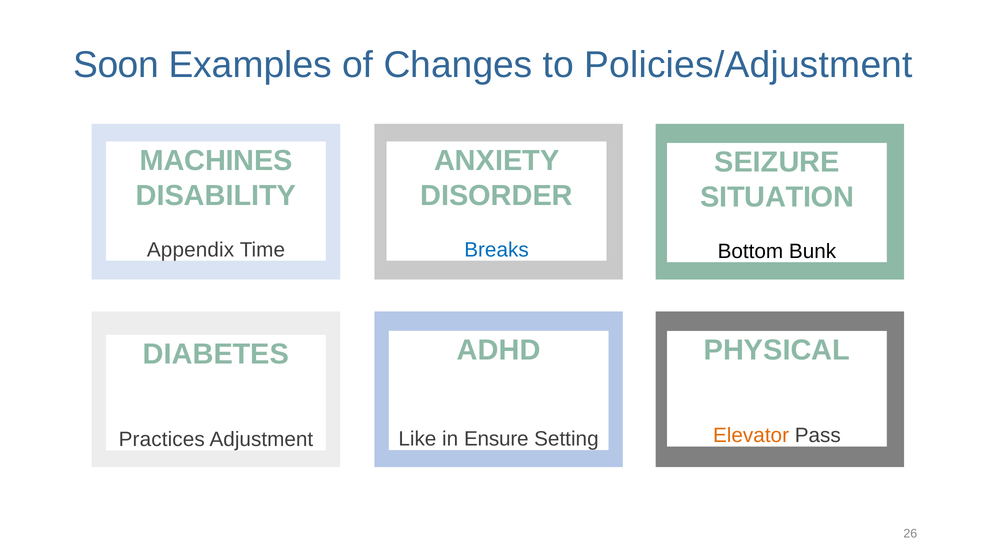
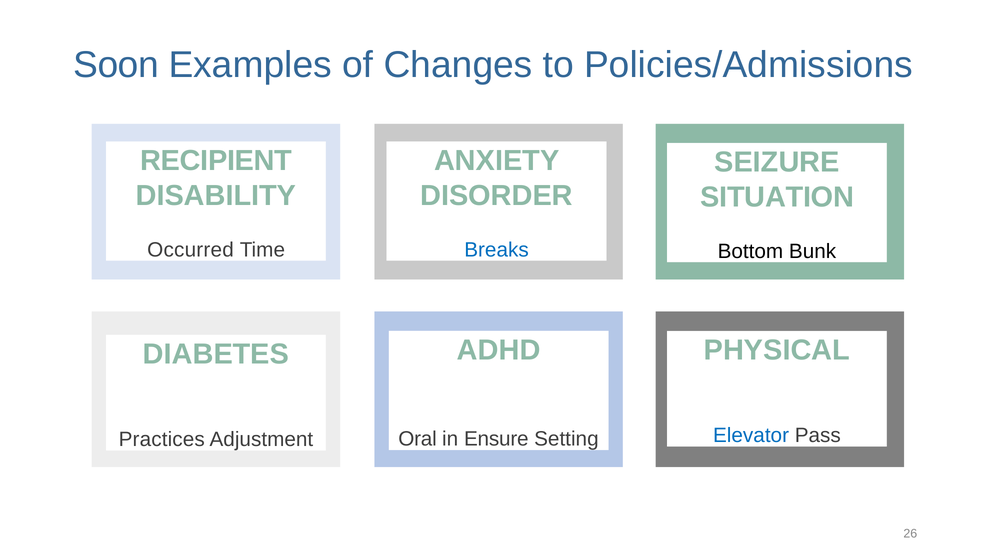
Policies/Adjustment: Policies/Adjustment -> Policies/Admissions
MACHINES: MACHINES -> RECIPIENT
Appendix: Appendix -> Occurred
Elevator colour: orange -> blue
Like: Like -> Oral
